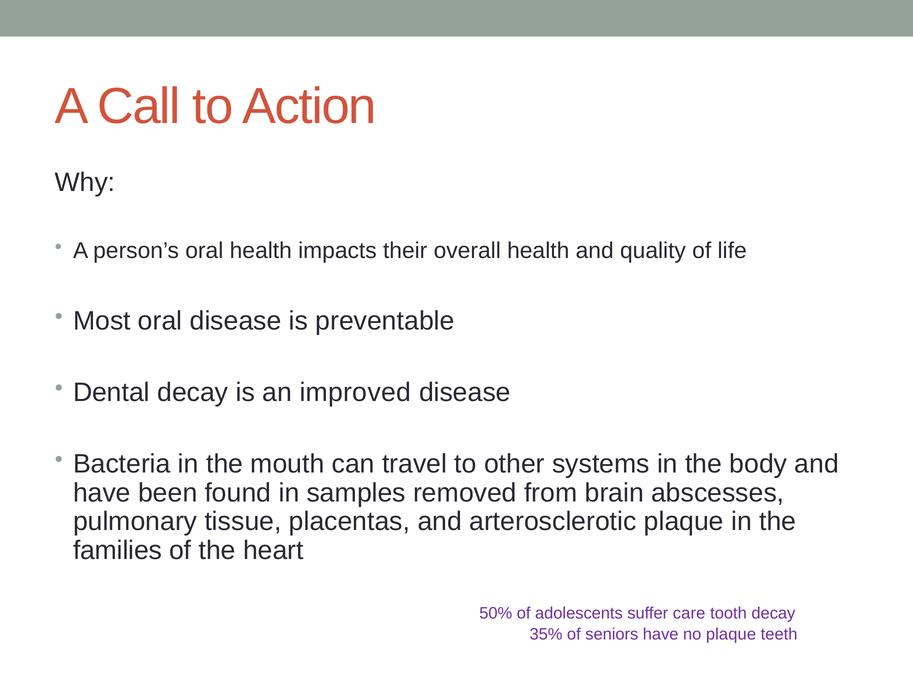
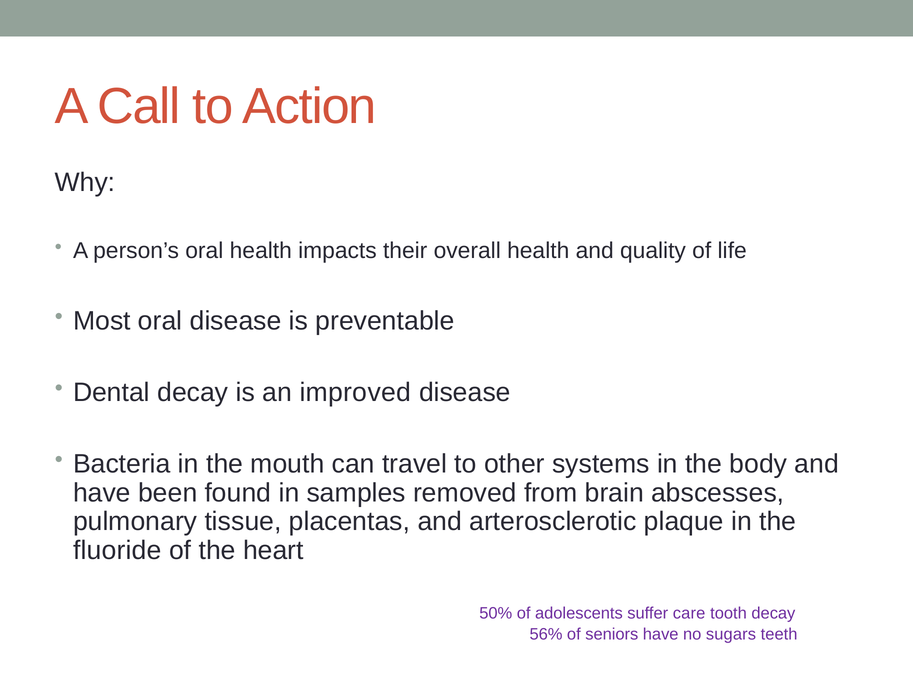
families: families -> fluoride
35%: 35% -> 56%
no plaque: plaque -> sugars
